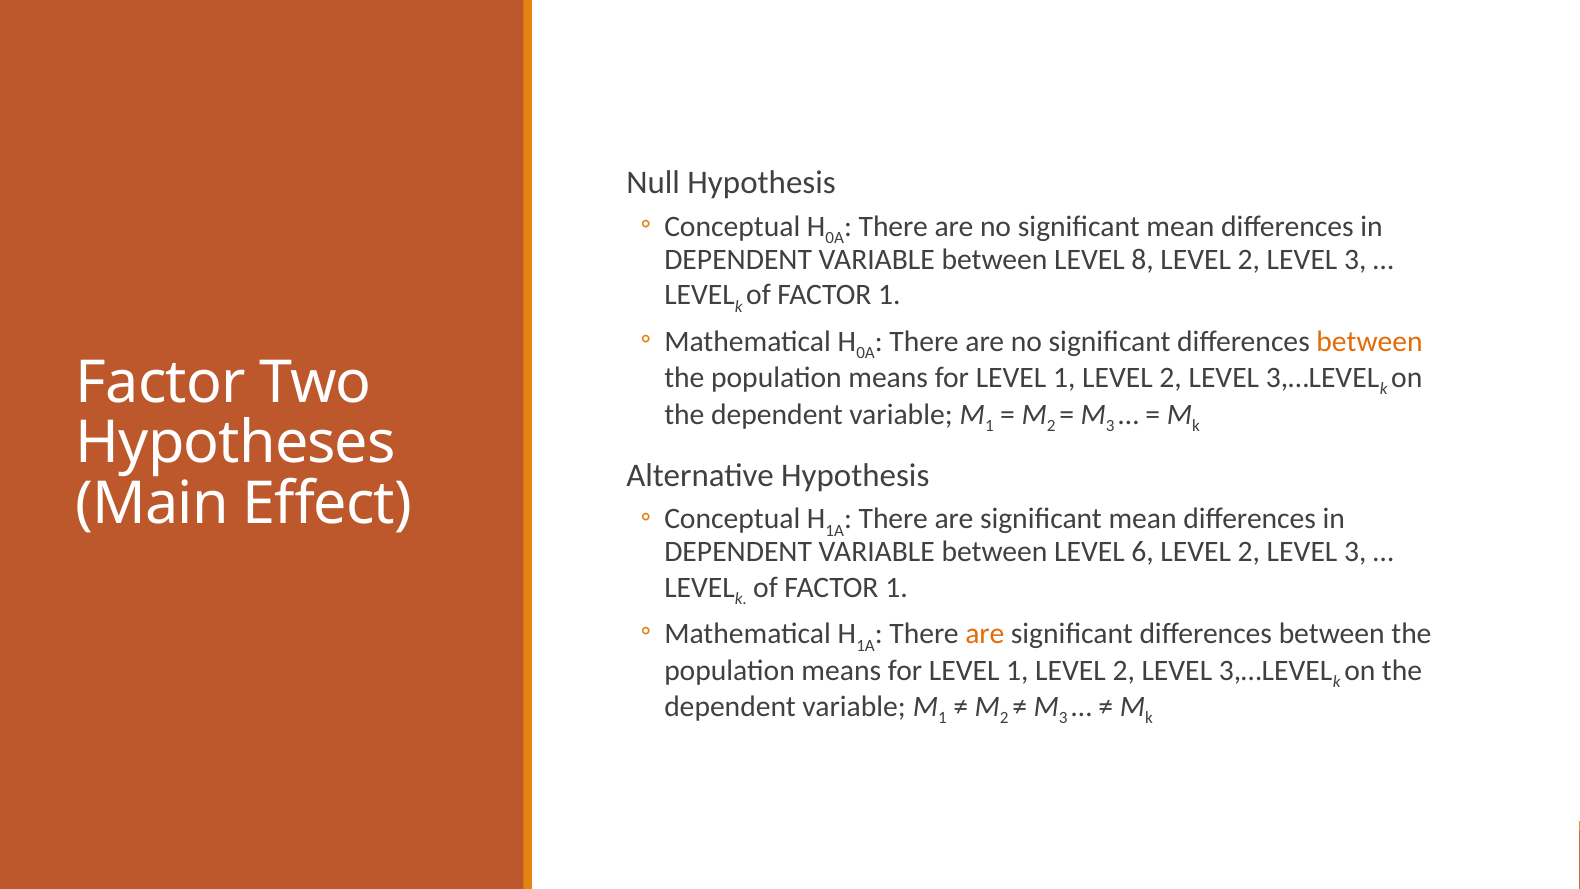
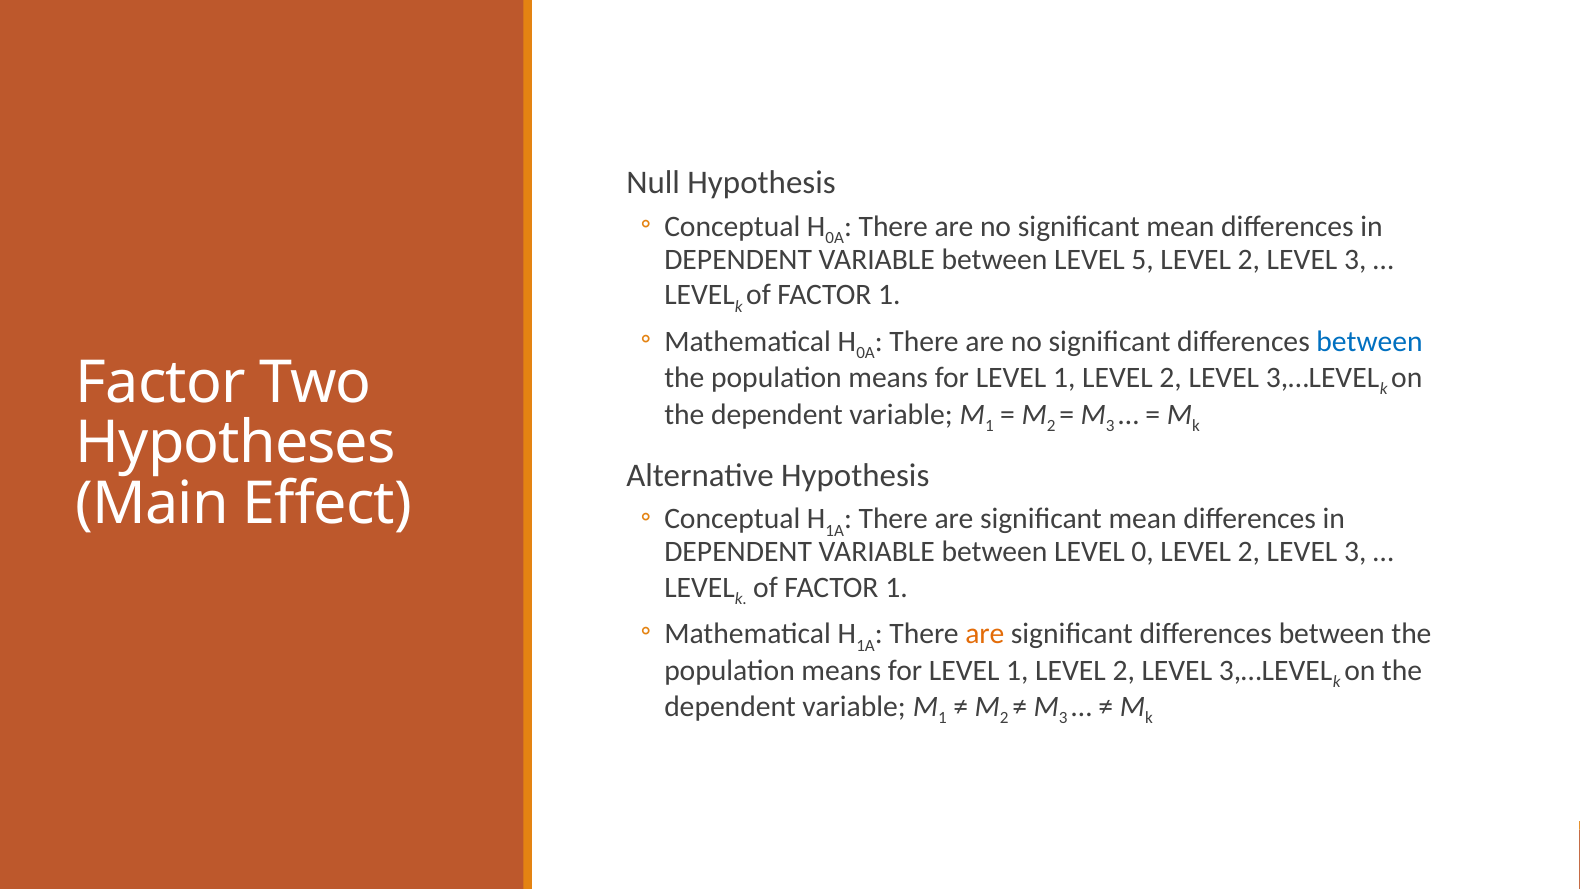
8: 8 -> 5
between at (1369, 341) colour: orange -> blue
6: 6 -> 0
